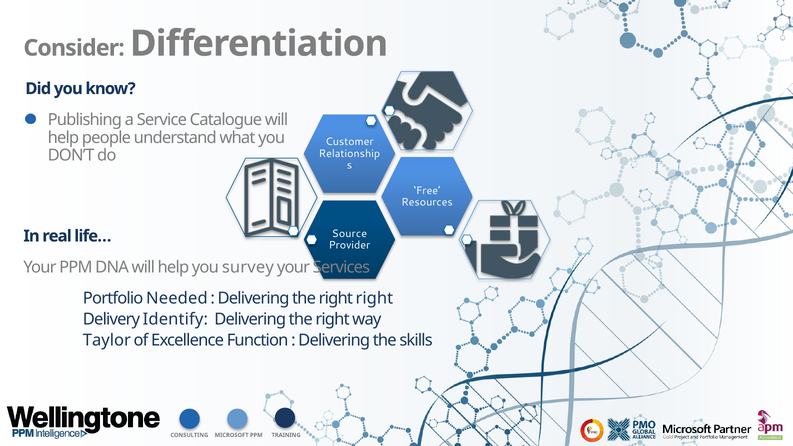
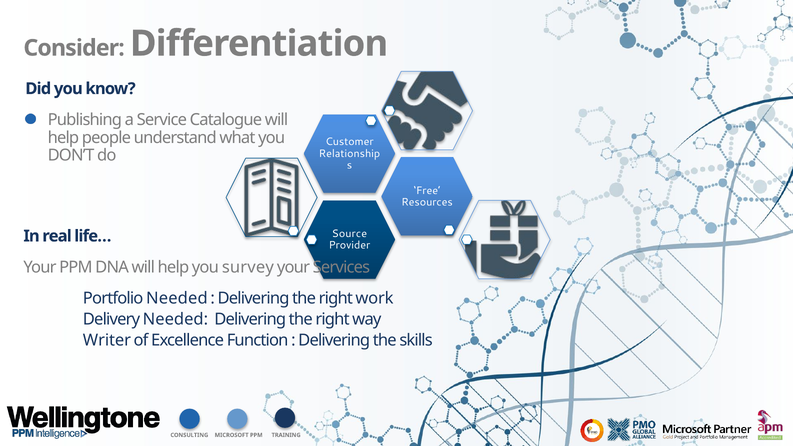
right right: right -> work
Delivery Identify: Identify -> Needed
Taylor: Taylor -> Writer
